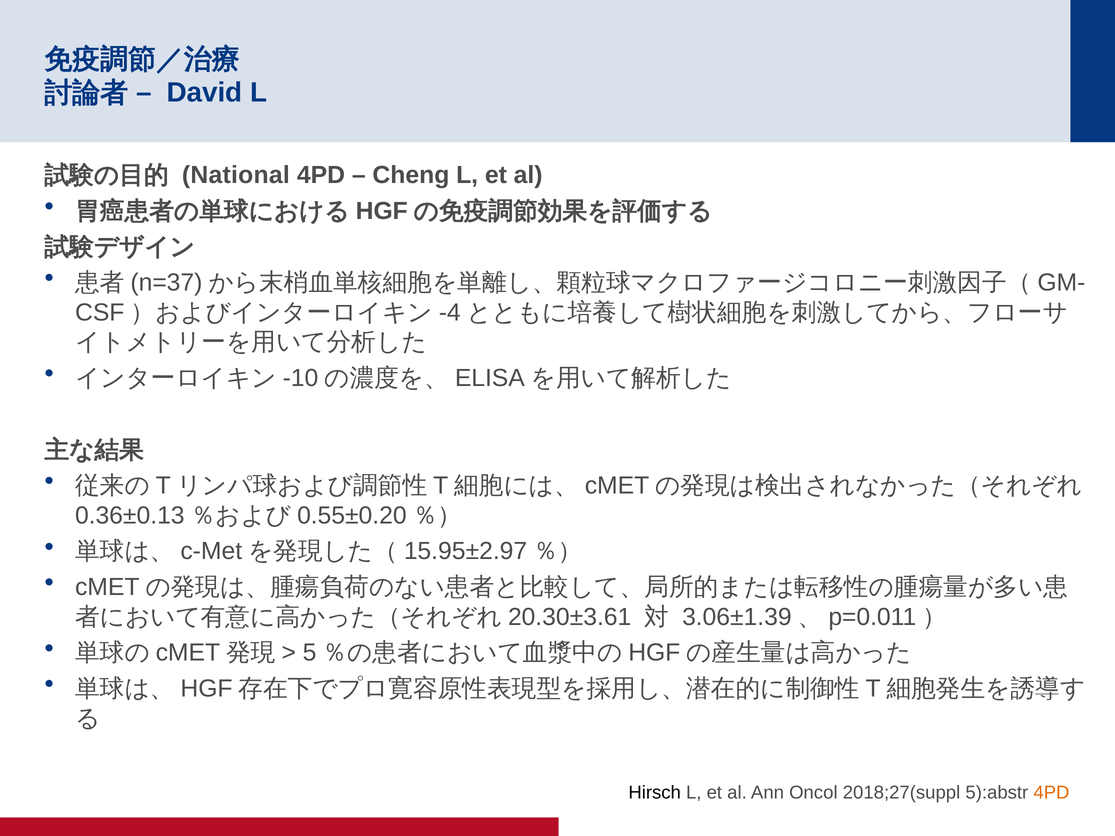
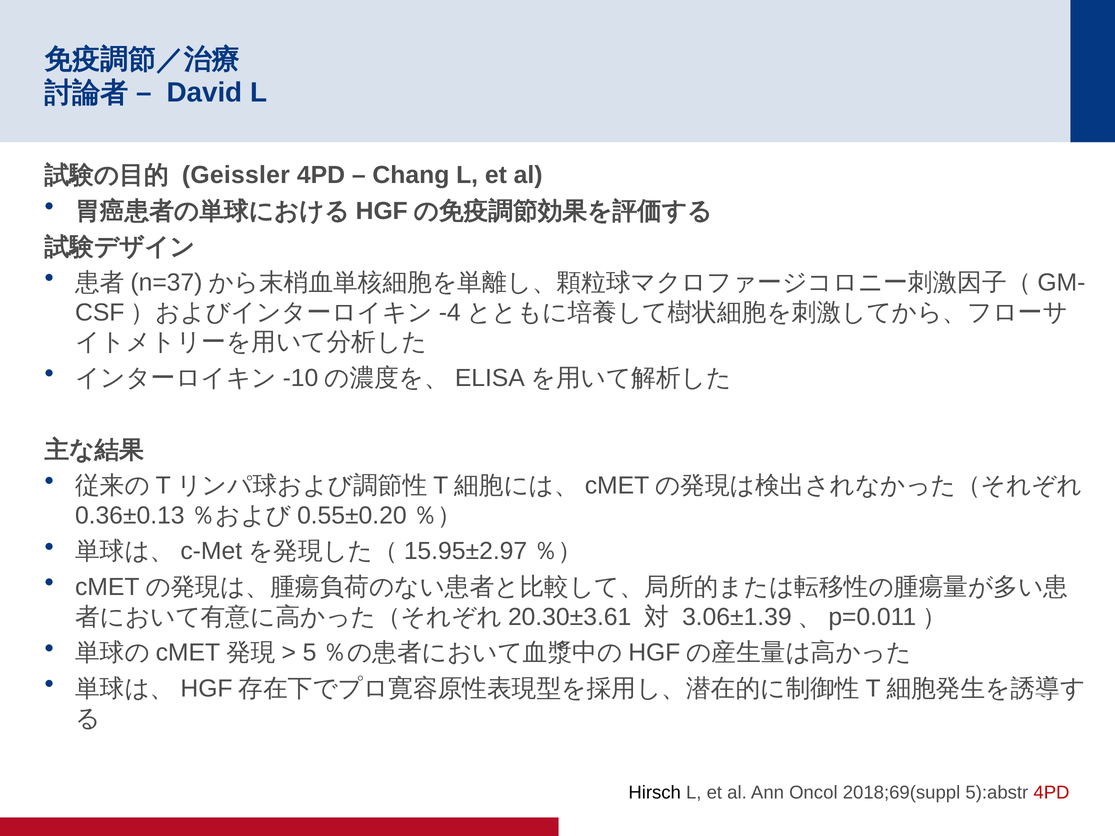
National: National -> Geissler
Cheng: Cheng -> Chang
2018;27(suppl: 2018;27(suppl -> 2018;69(suppl
4PD at (1051, 793) colour: orange -> red
